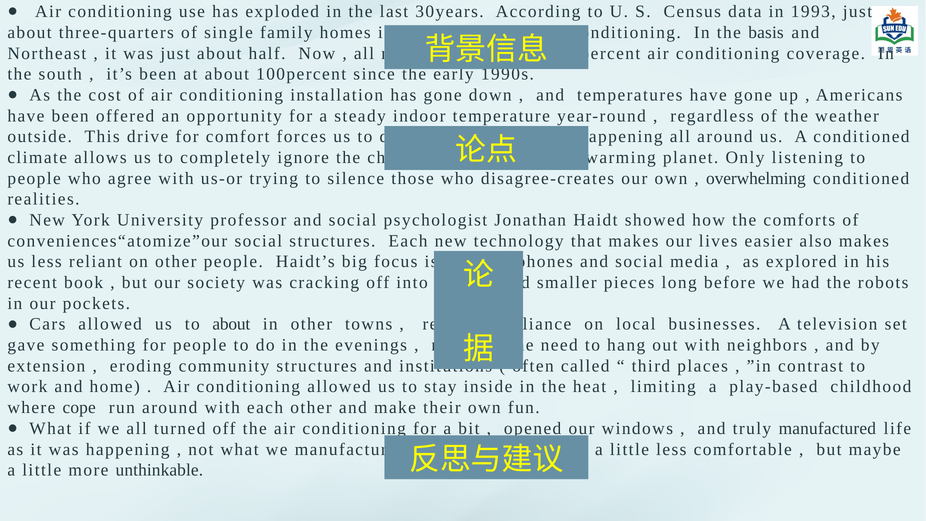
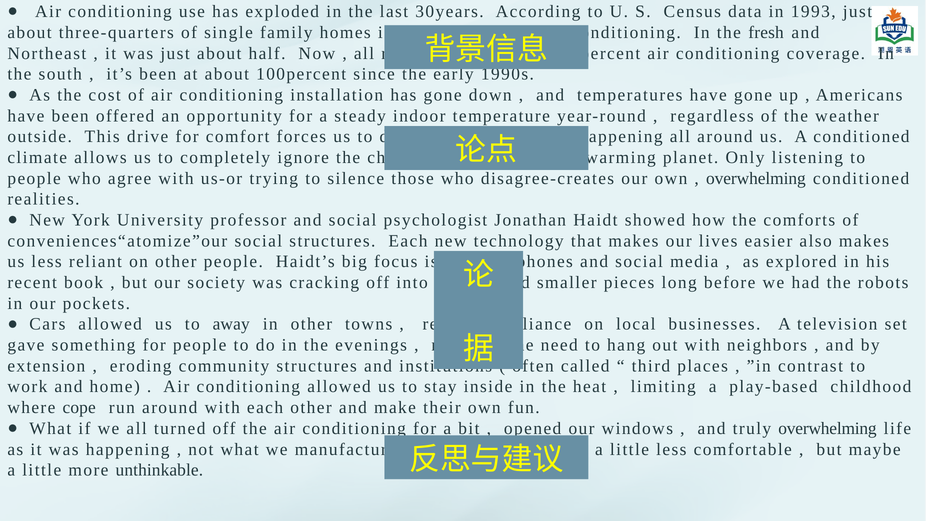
basis: basis -> fresh
to about: about -> away
truly manufactured: manufactured -> overwhelming
